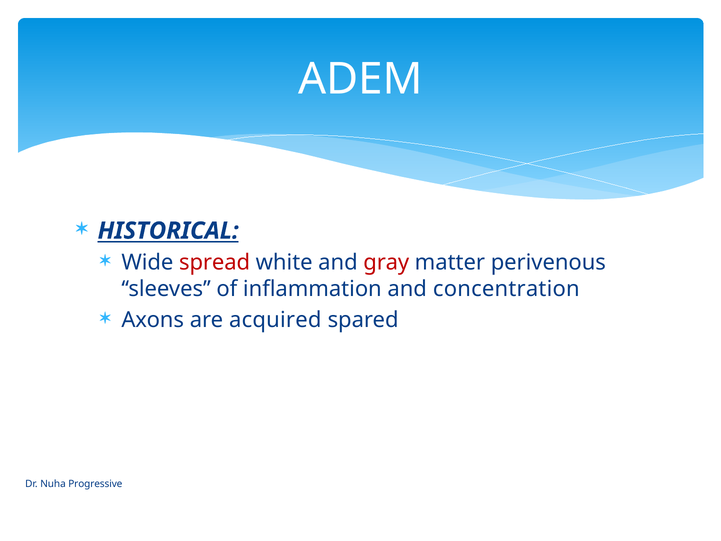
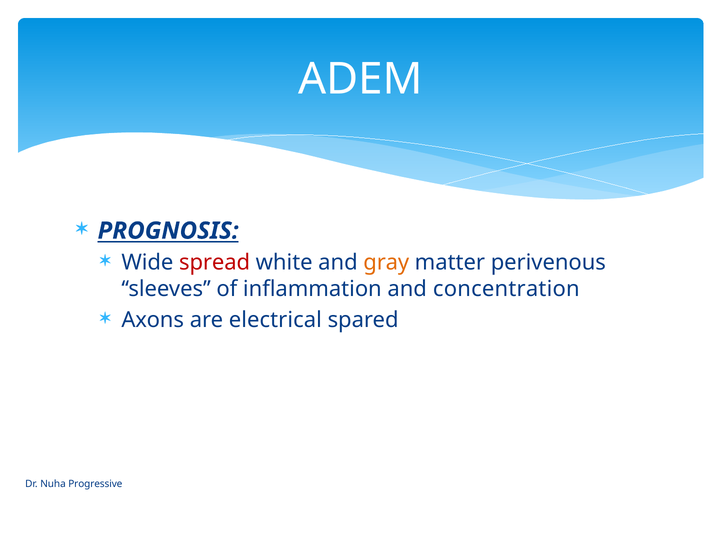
HISTORICAL: HISTORICAL -> PROGNOSIS
gray colour: red -> orange
acquired: acquired -> electrical
